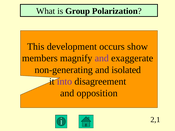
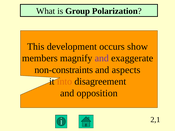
non-generating: non-generating -> non-constraints
isolated: isolated -> aspects
into colour: purple -> orange
